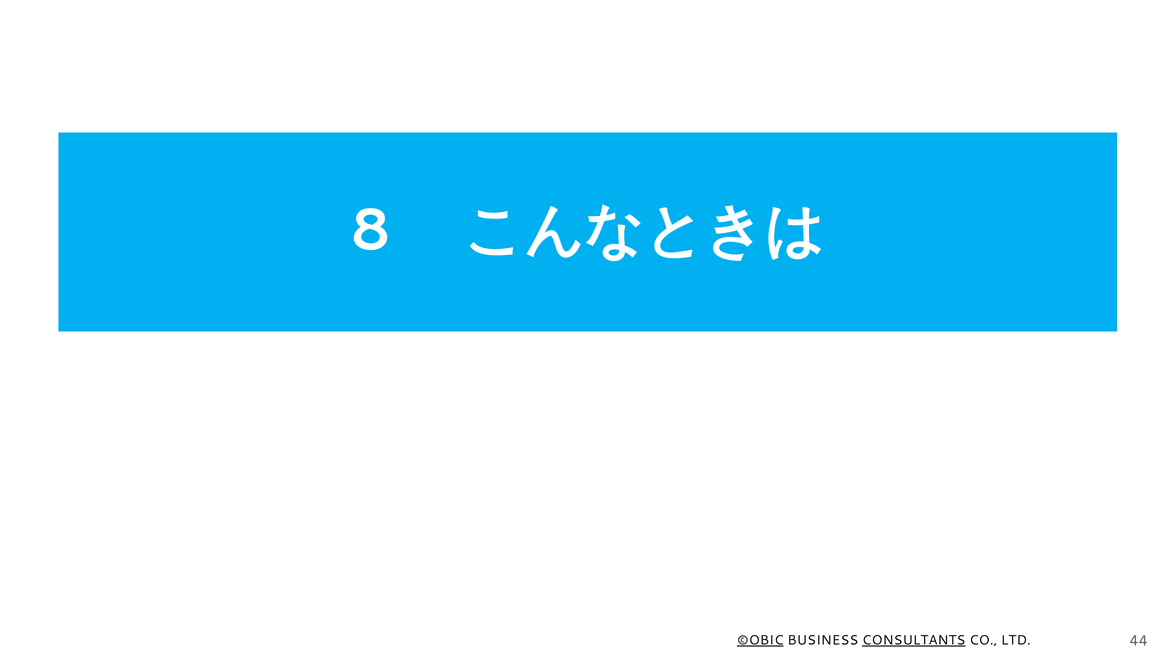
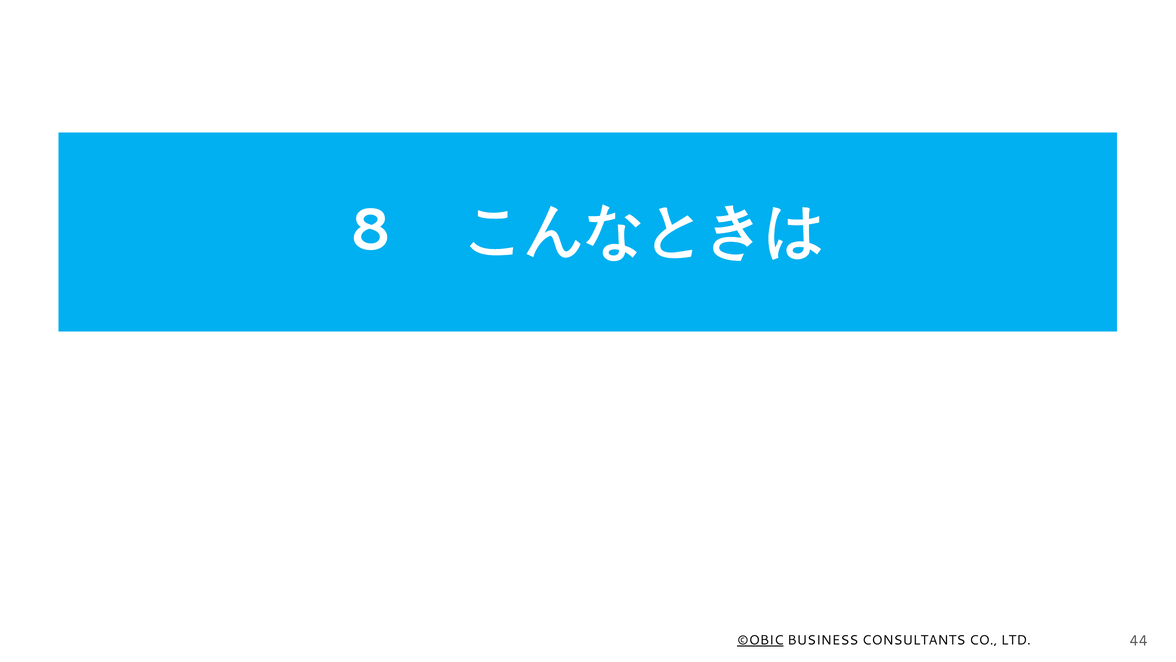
CONSULTANTS underline: present -> none
